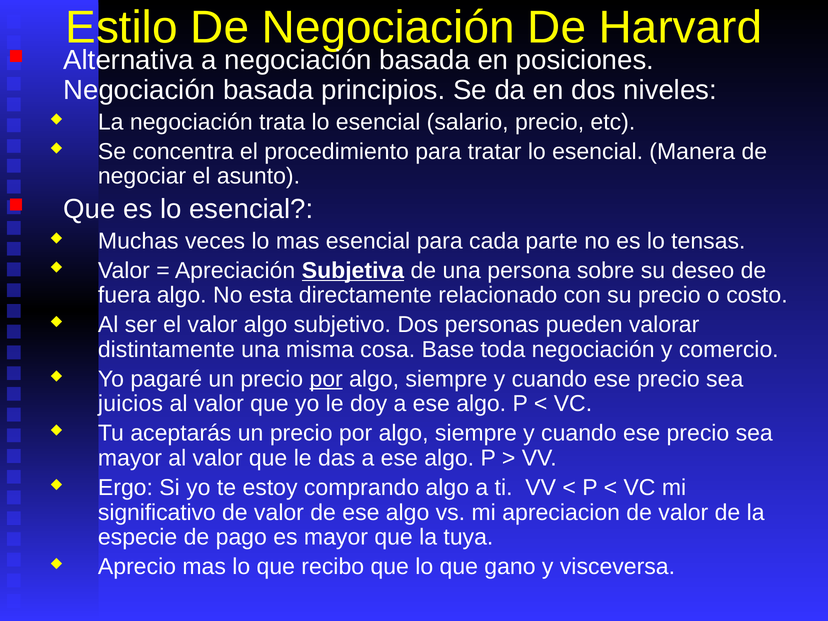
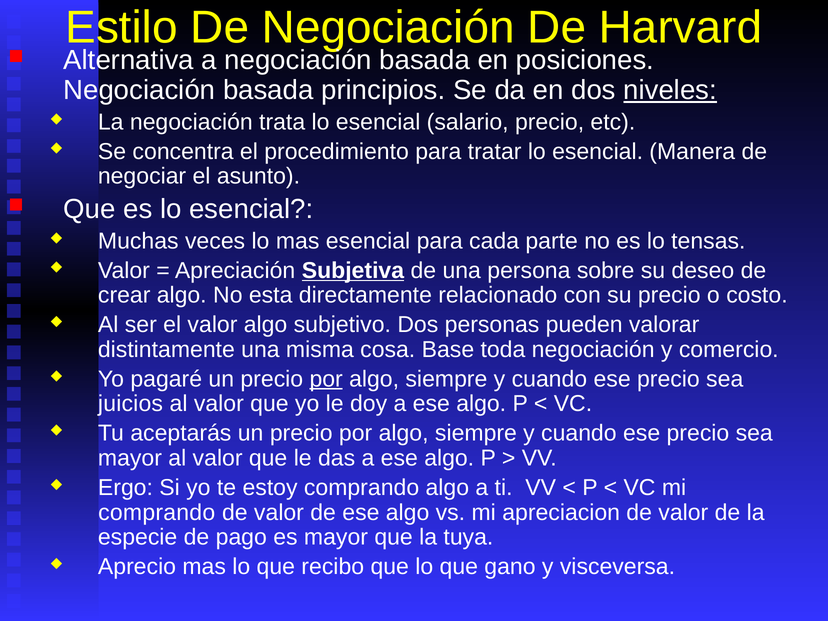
niveles underline: none -> present
fuera: fuera -> crear
significativo at (157, 512): significativo -> comprando
